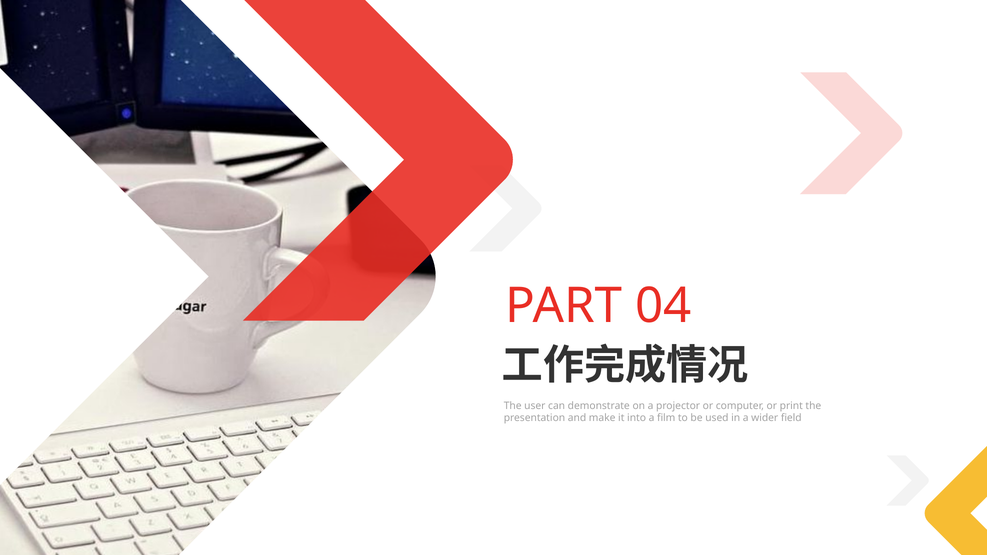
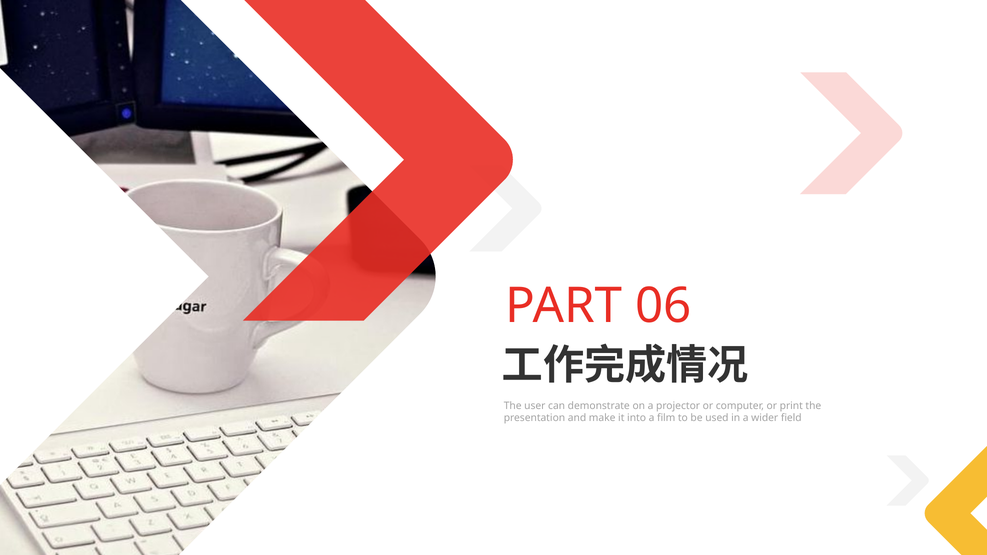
04: 04 -> 06
